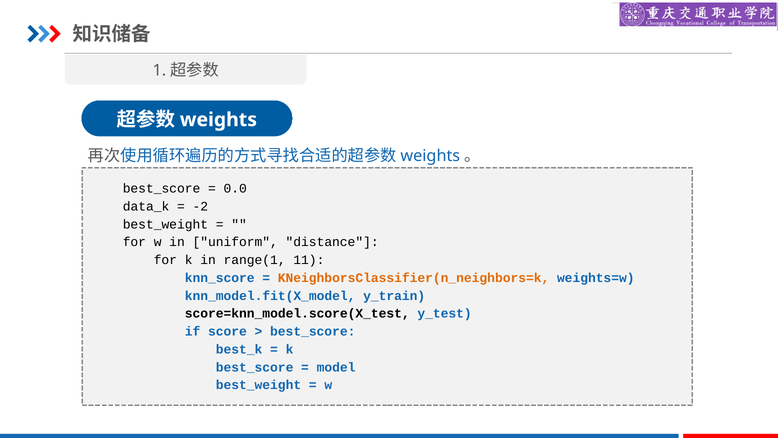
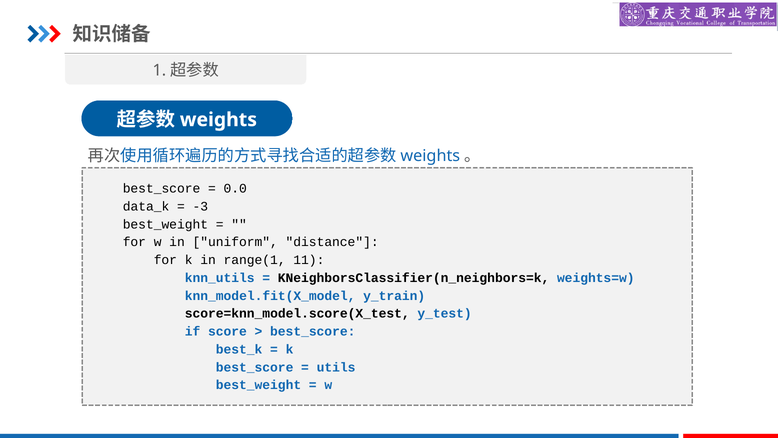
-2: -2 -> -3
knn_score: knn_score -> knn_utils
KNeighborsClassifier(n_neighbors=k colour: orange -> black
model: model -> utils
